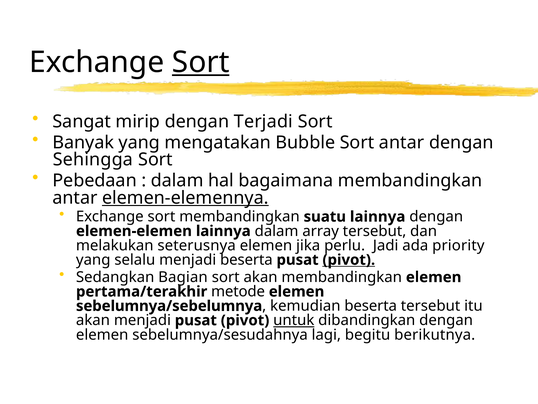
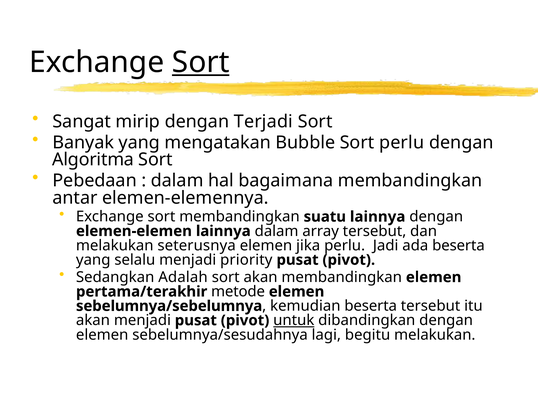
Sort antar: antar -> perlu
Sehingga: Sehingga -> Algoritma
elemen-elemennya underline: present -> none
ada priority: priority -> beserta
menjadi beserta: beserta -> priority
pivot at (349, 260) underline: present -> none
Bagian: Bagian -> Adalah
begitu berikutnya: berikutnya -> melakukan
